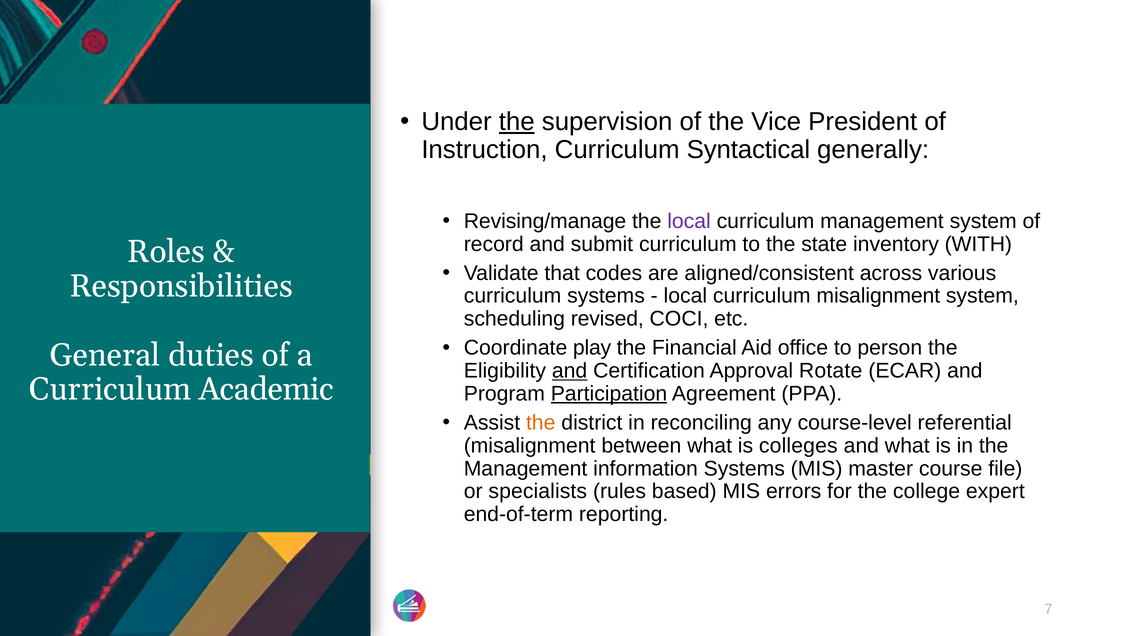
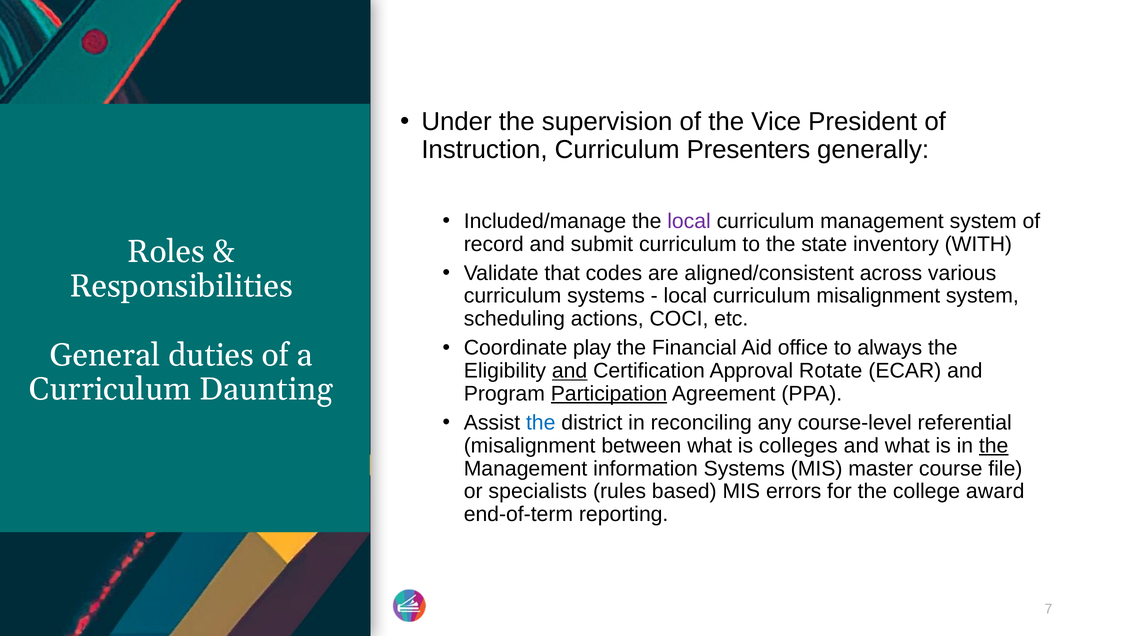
the at (517, 122) underline: present -> none
Syntactical: Syntactical -> Presenters
Revising/manage: Revising/manage -> Included/manage
revised: revised -> actions
person: person -> always
Academic: Academic -> Daunting
the at (541, 422) colour: orange -> blue
the at (994, 445) underline: none -> present
expert: expert -> award
